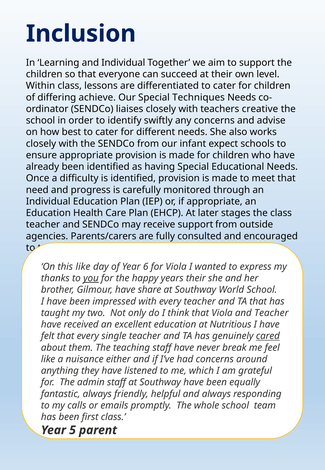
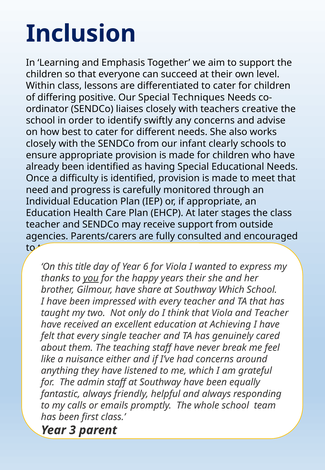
and Individual: Individual -> Emphasis
achieve: achieve -> positive
expect: expect -> clearly
this like: like -> title
Southway World: World -> Which
Nutritious: Nutritious -> Achieving
cared underline: present -> none
5: 5 -> 3
